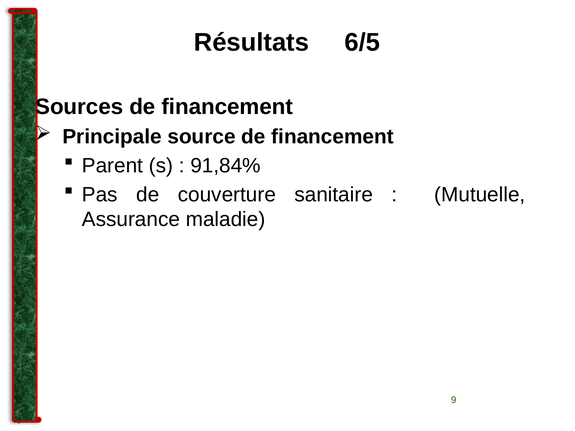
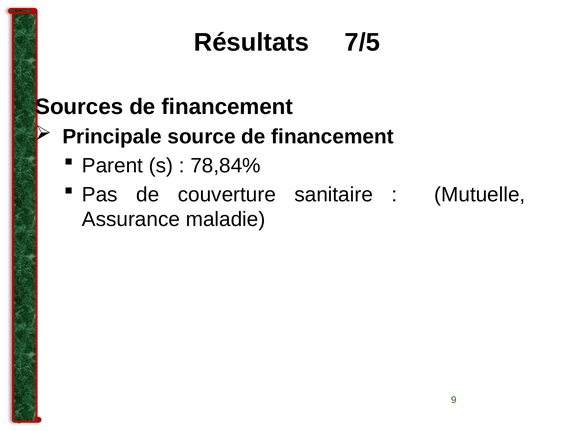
6/5: 6/5 -> 7/5
91,84%: 91,84% -> 78,84%
